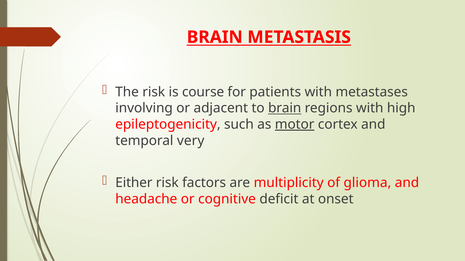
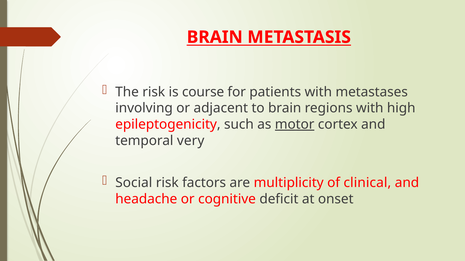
brain at (285, 108) underline: present -> none
Either: Either -> Social
glioma: glioma -> clinical
